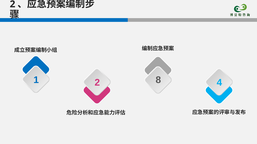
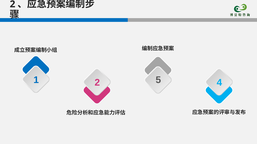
8: 8 -> 5
